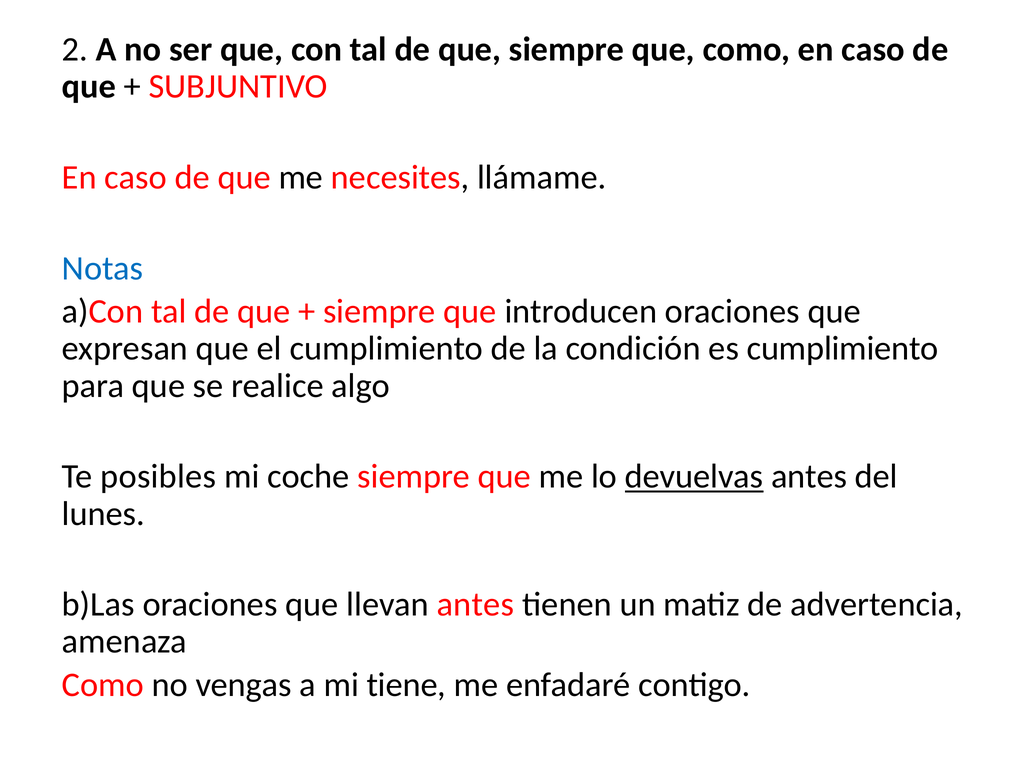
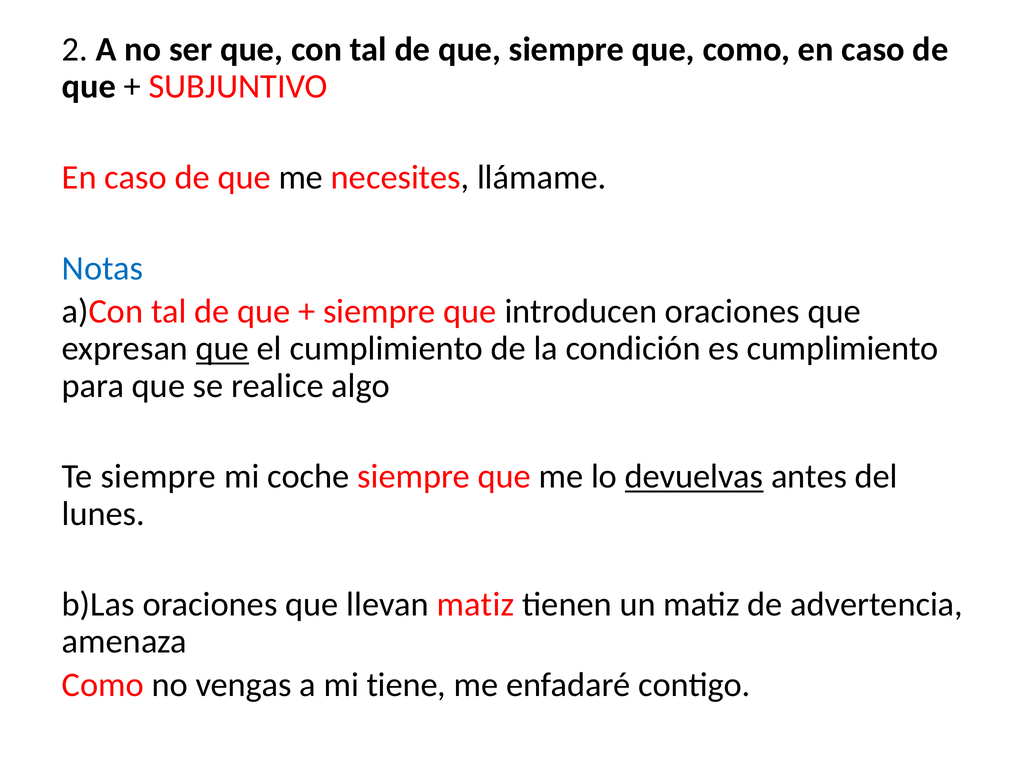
que at (222, 349) underline: none -> present
Te posibles: posibles -> siempre
llevan antes: antes -> matiz
